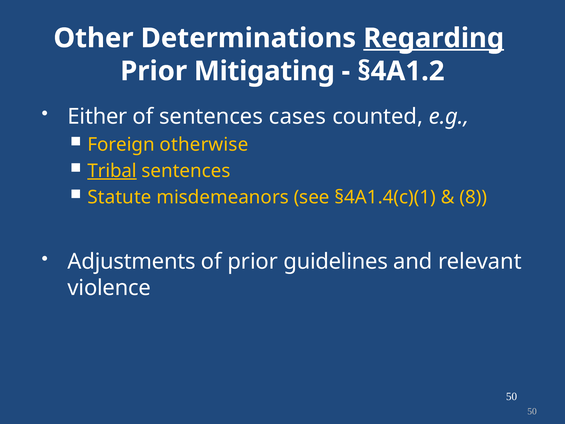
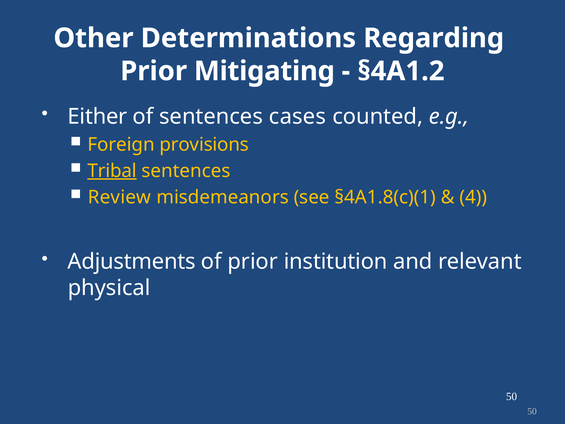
Regarding underline: present -> none
otherwise: otherwise -> provisions
Statute: Statute -> Review
§4A1.4(c)(1: §4A1.4(c)(1 -> §4A1.8(c)(1
8: 8 -> 4
guidelines: guidelines -> institution
violence: violence -> physical
